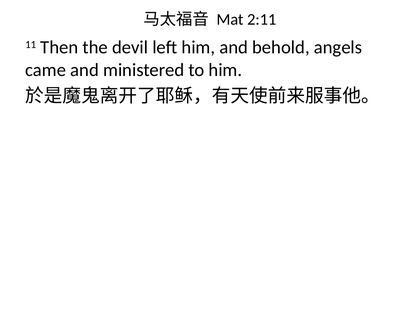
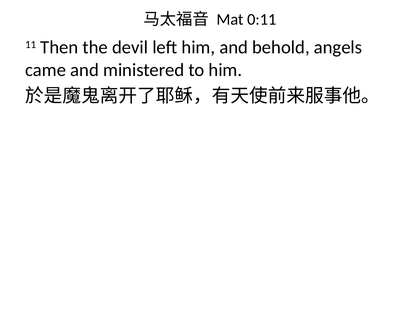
2:11: 2:11 -> 0:11
